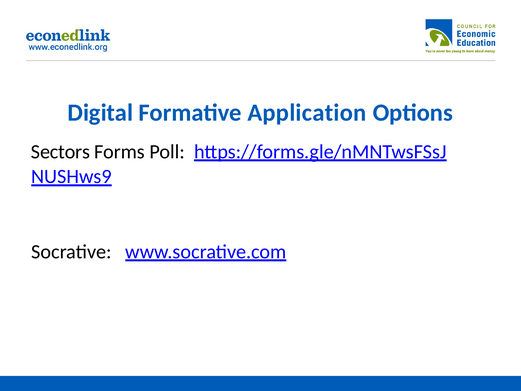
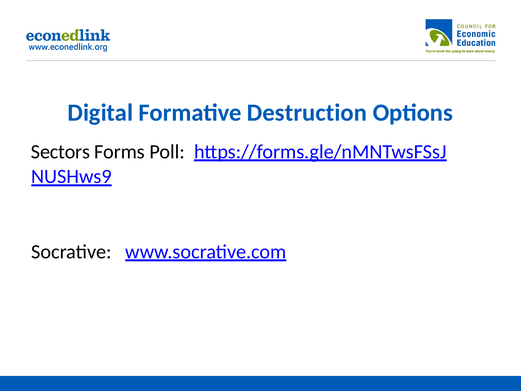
Application: Application -> Destruction
